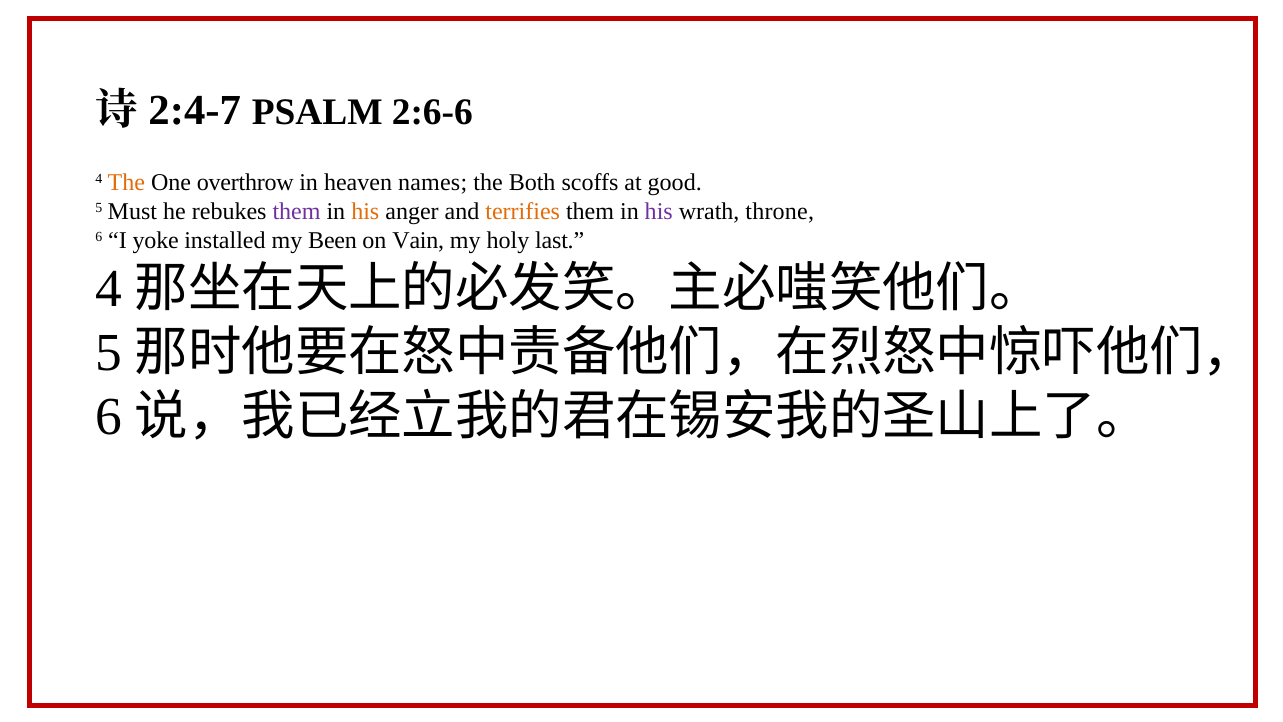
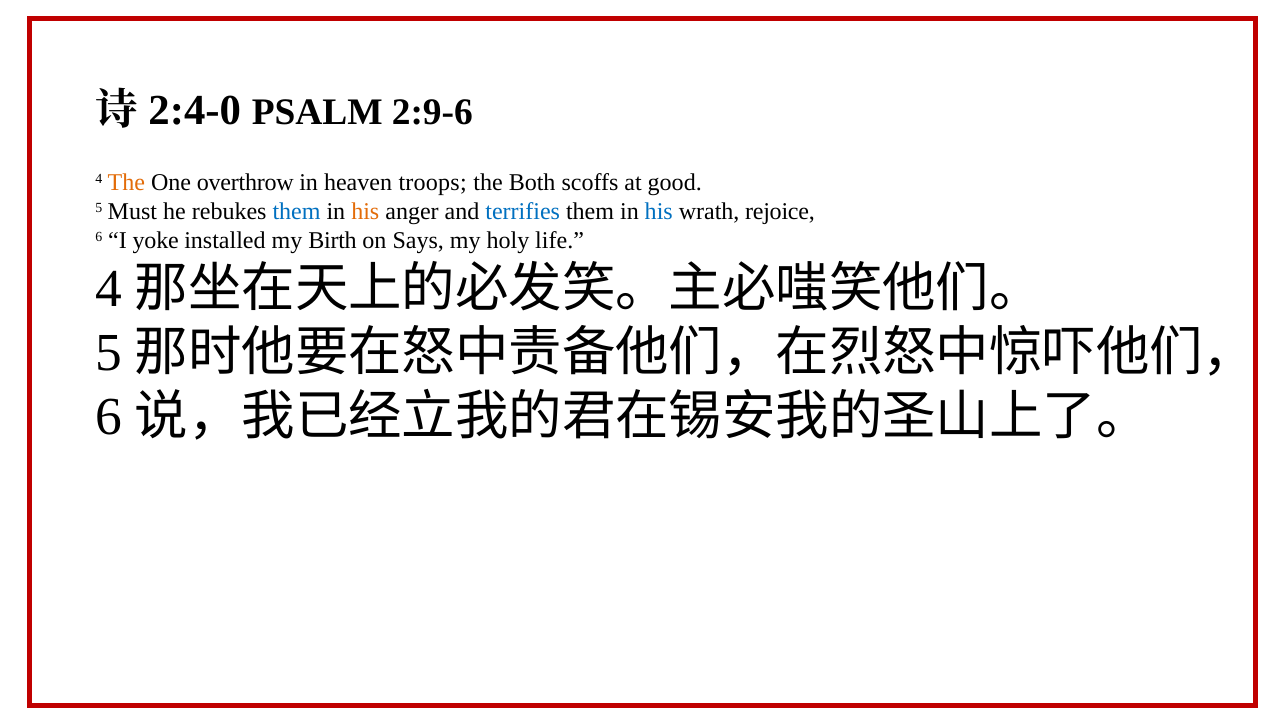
2:4-7: 2:4-7 -> 2:4-0
2:6-6: 2:6-6 -> 2:9-6
names: names -> troops
them at (297, 211) colour: purple -> blue
terrifies colour: orange -> blue
his at (659, 211) colour: purple -> blue
throne: throne -> rejoice
Been: Been -> Birth
Vain: Vain -> Says
last: last -> life
